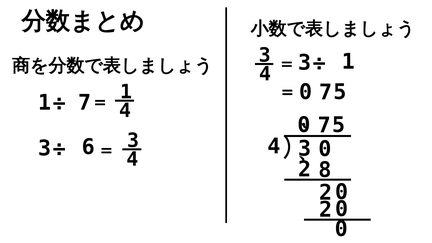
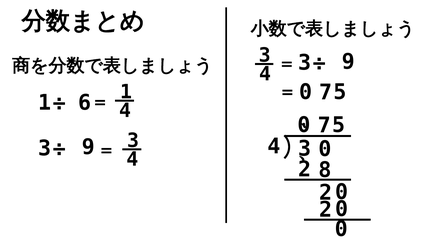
1 at (348, 62): 1 -> 9
7 at (85, 103): 7 -> 6
6 at (88, 147): 6 -> 9
